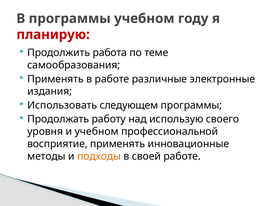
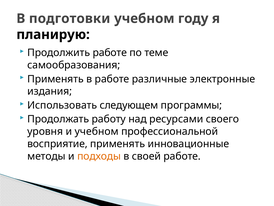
В программы: программы -> подготовки
планирую colour: red -> black
Продолжить работа: работа -> работе
использую: использую -> ресурсами
